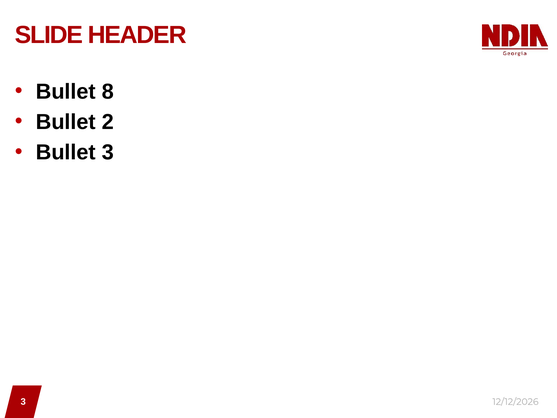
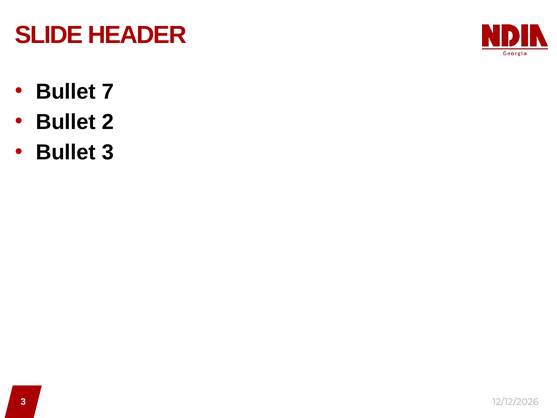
8: 8 -> 7
